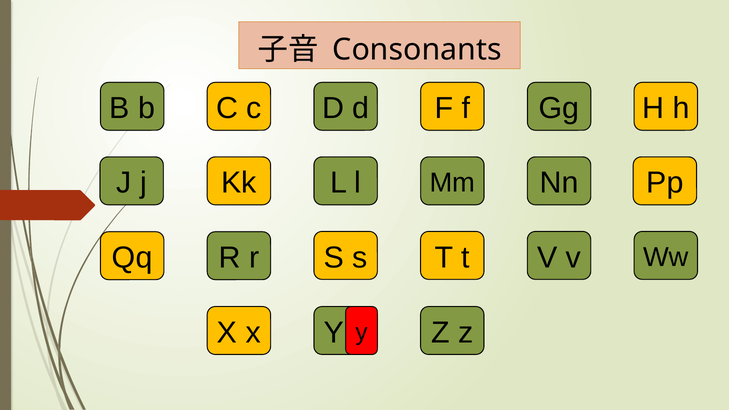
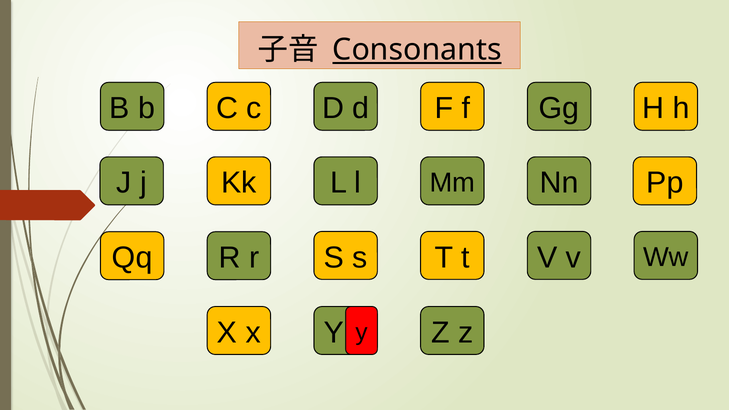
Consonants underline: none -> present
